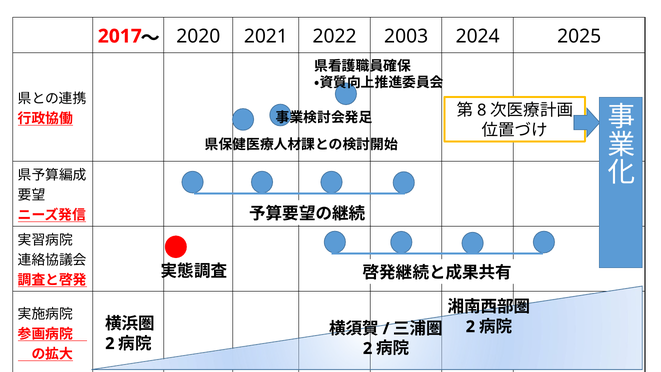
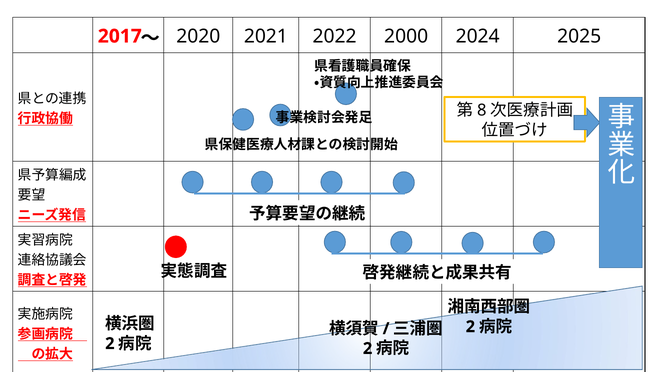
2003: 2003 -> 2000
